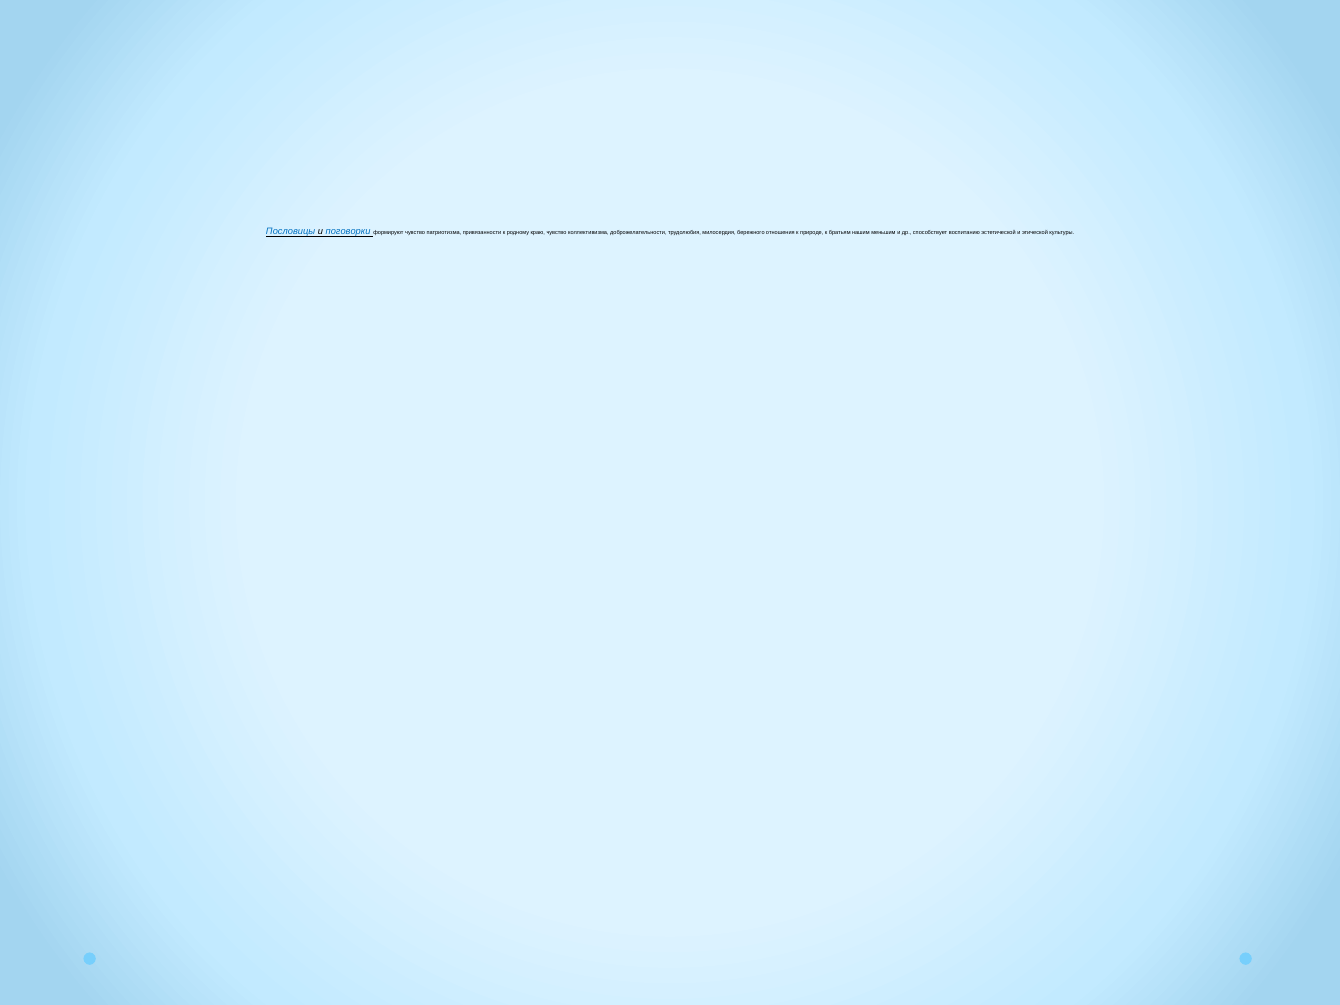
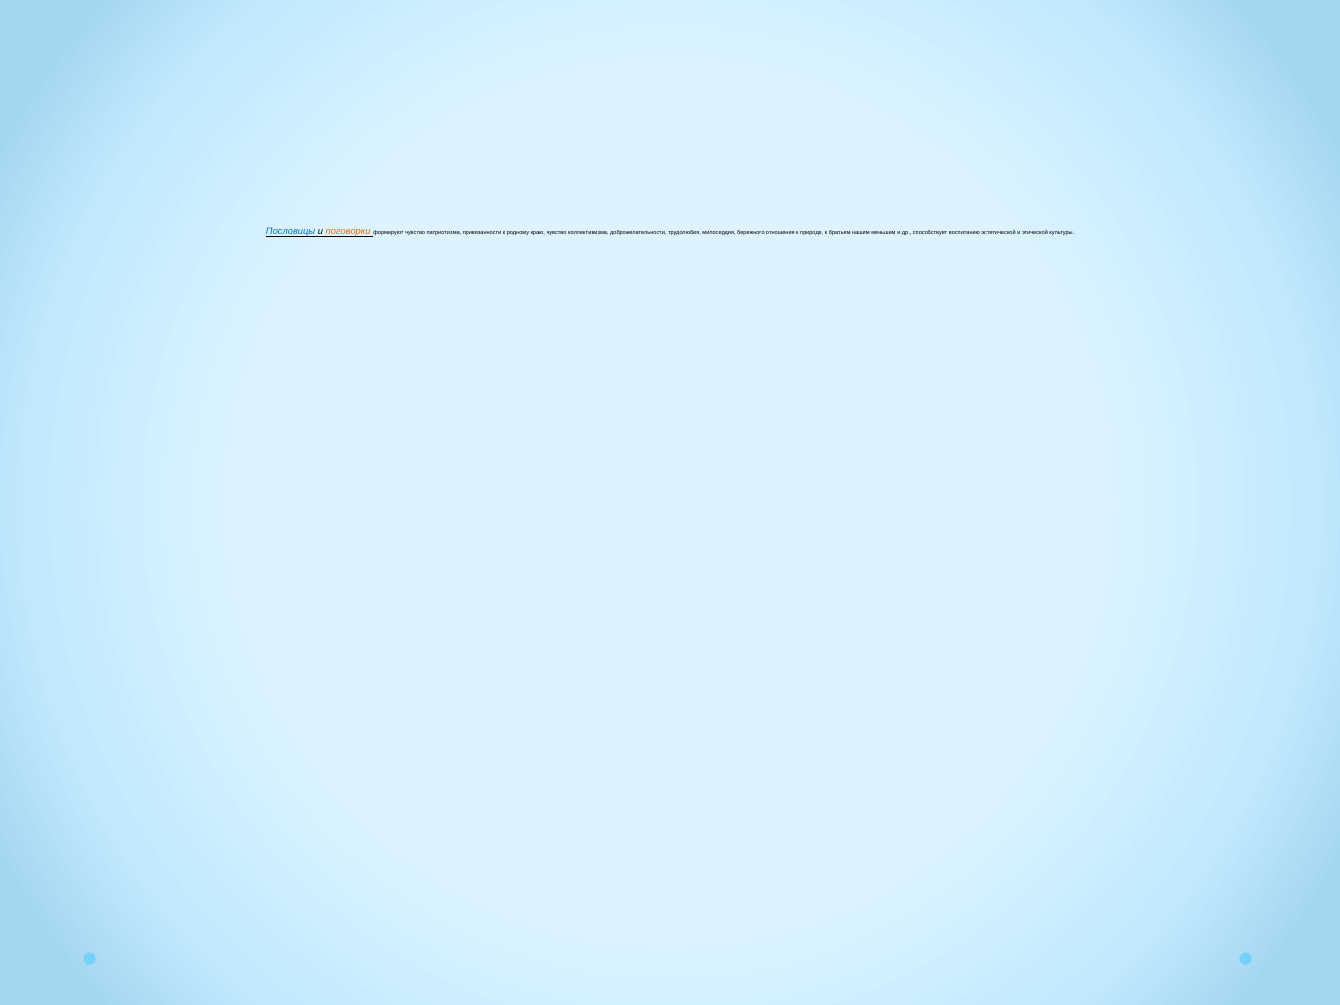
поговорки colour: blue -> orange
